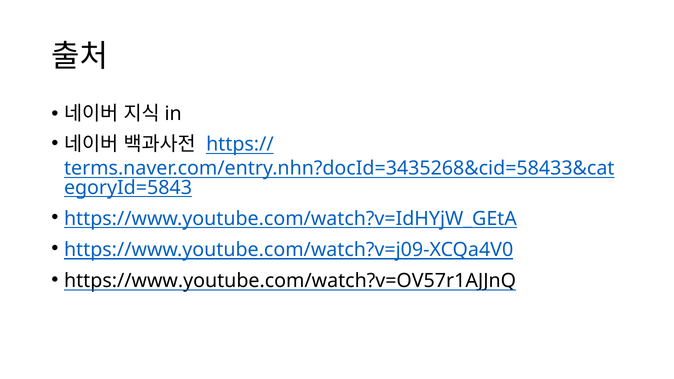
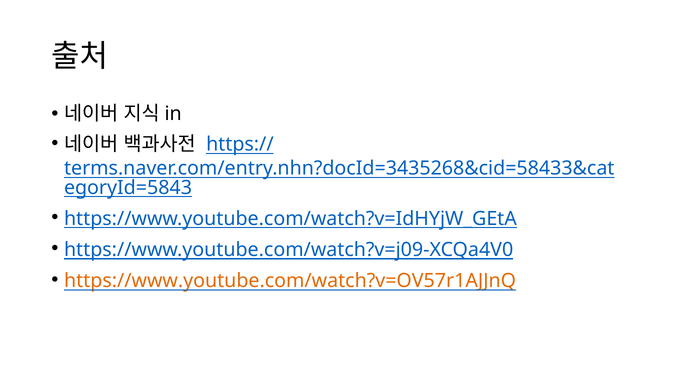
https://www.youtube.com/watch?v=OV57r1AJJnQ colour: black -> orange
